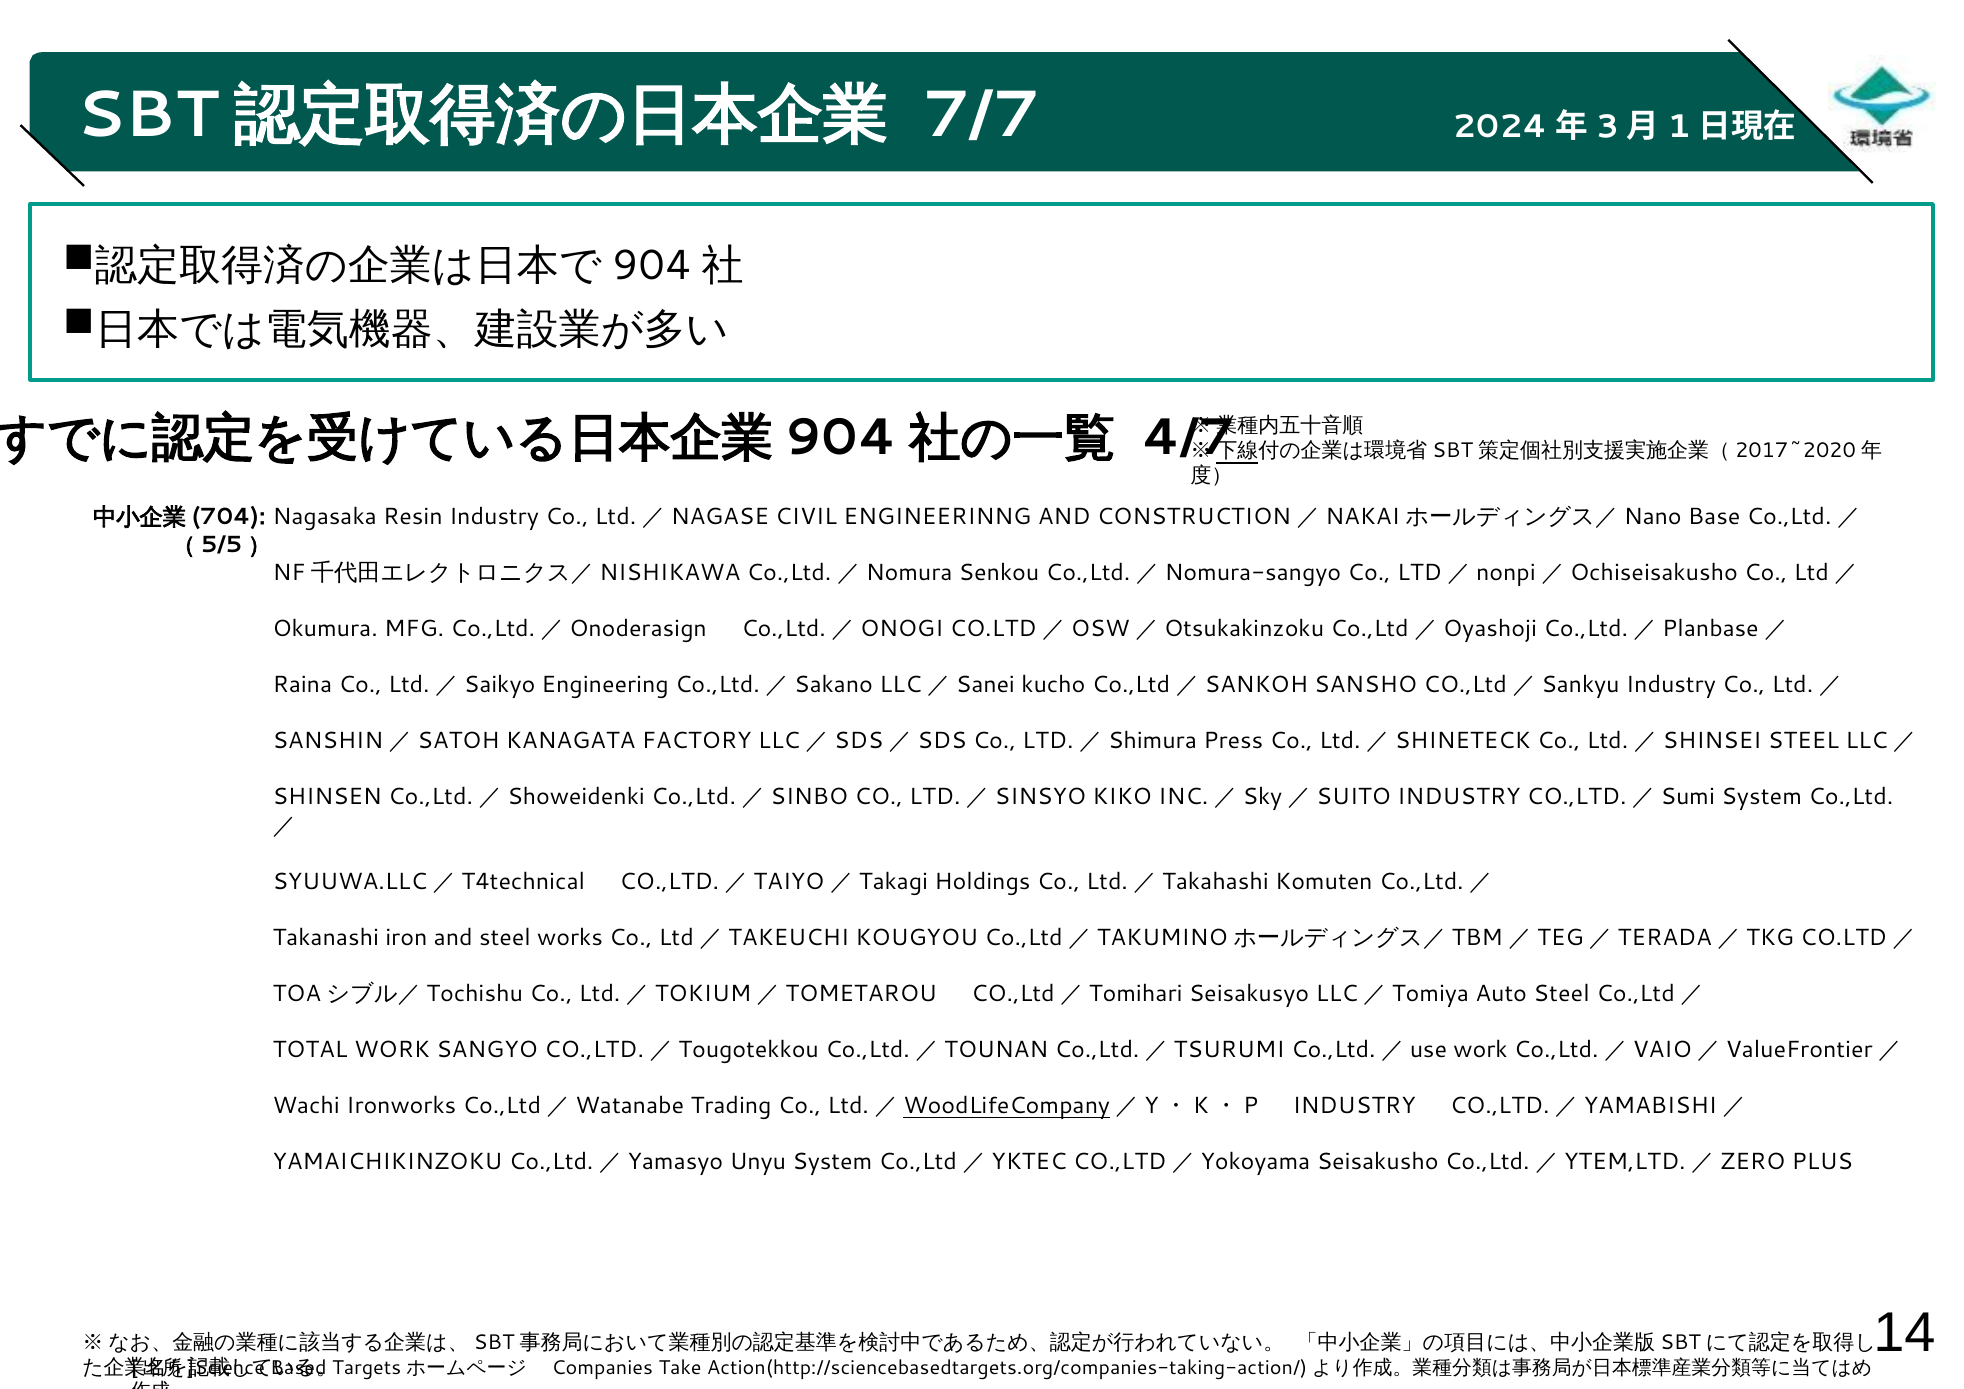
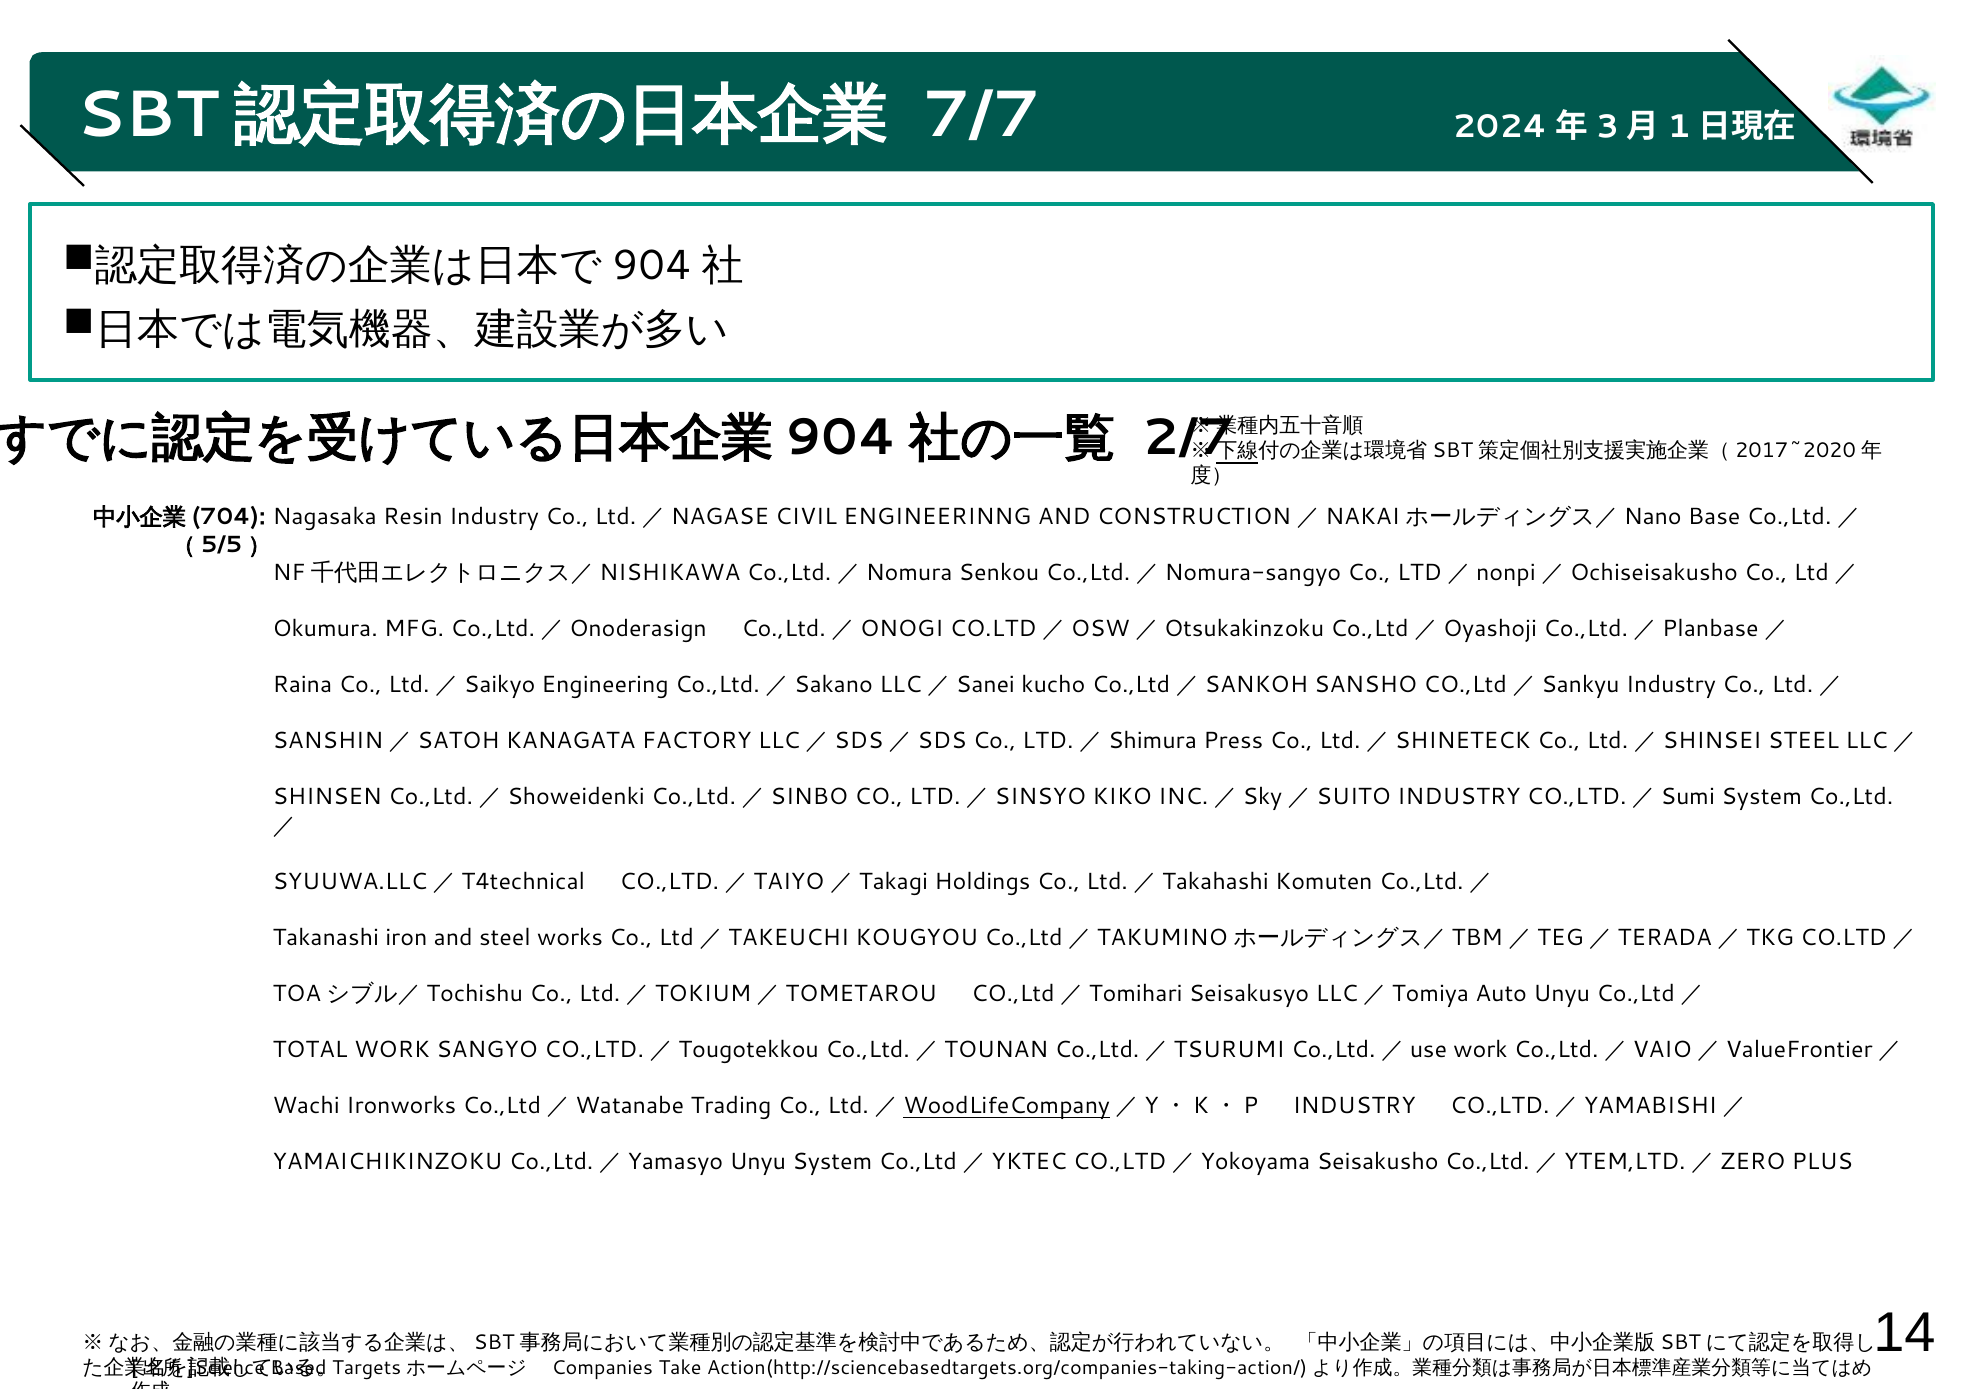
4/7: 4/7 -> 2/7
Auto Steel: Steel -> Unyu
